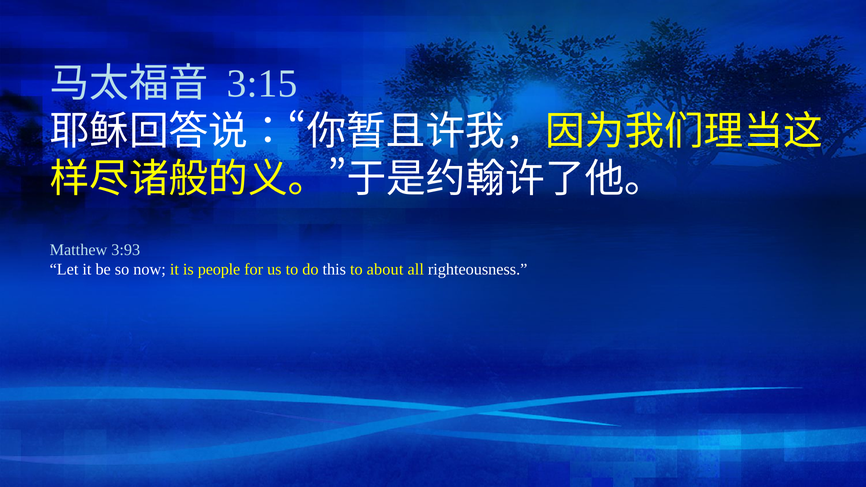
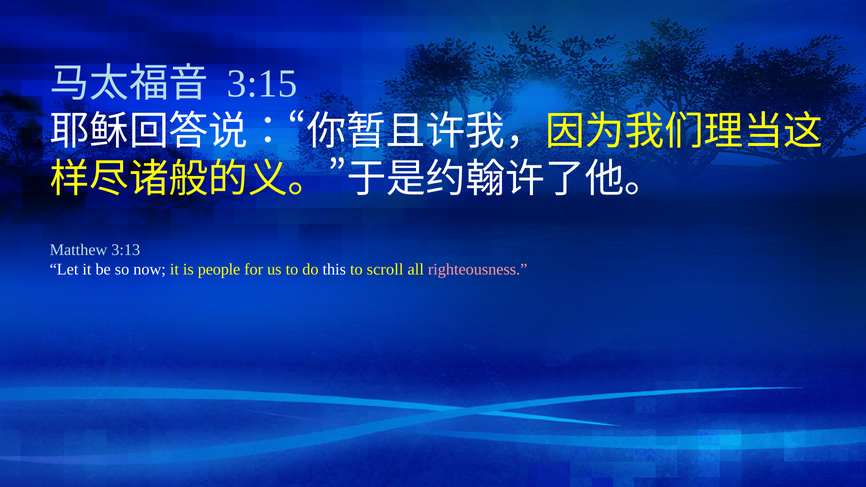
3:93: 3:93 -> 3:13
about: about -> scroll
righteousness colour: white -> pink
